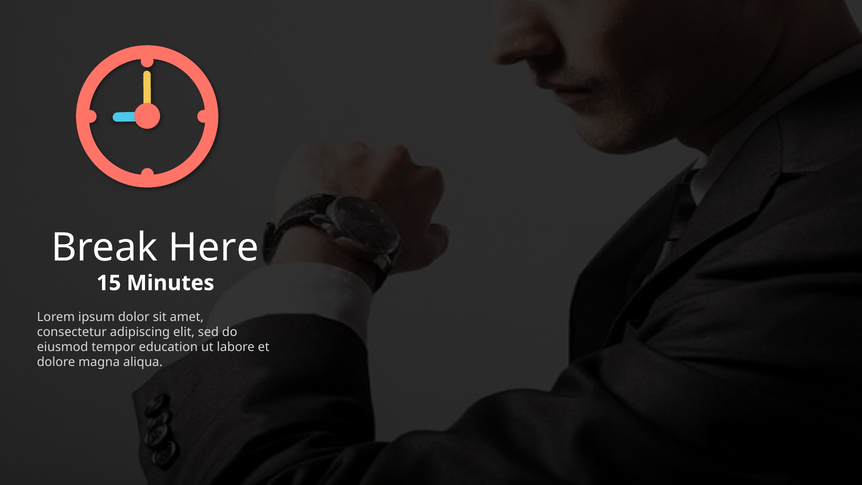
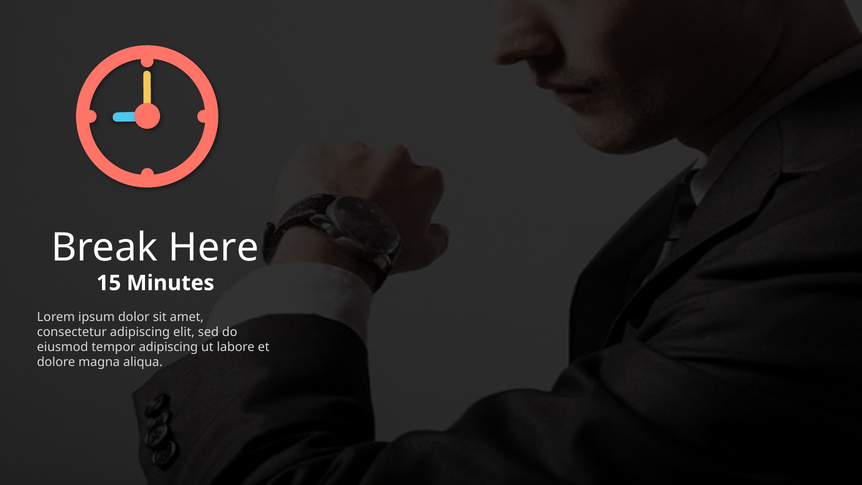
tempor education: education -> adipiscing
